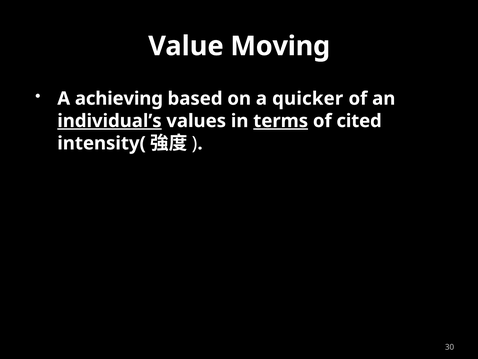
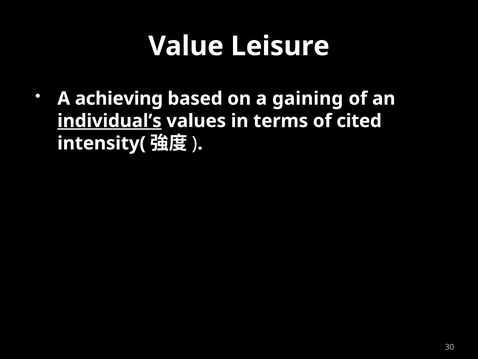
Moving: Moving -> Leisure
quicker: quicker -> gaining
terms underline: present -> none
